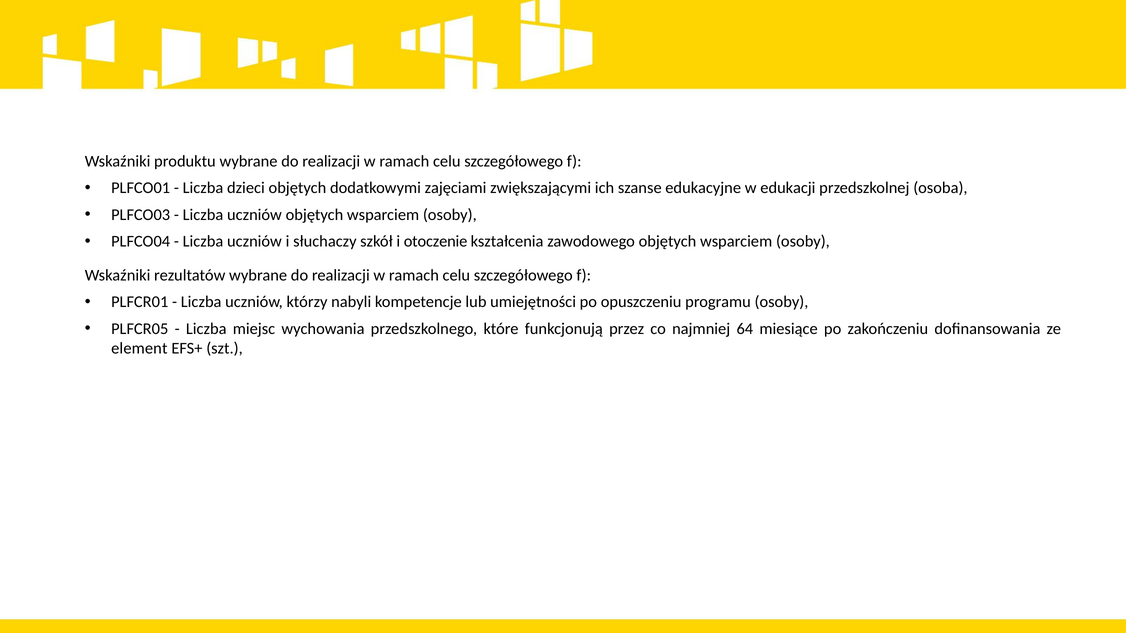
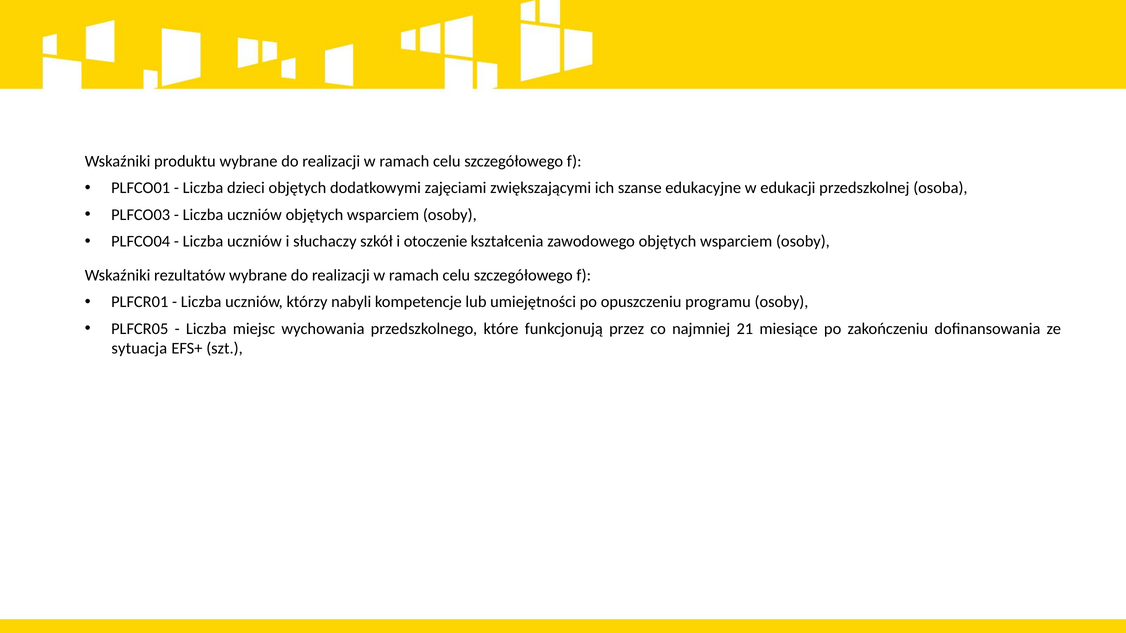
64: 64 -> 21
element: element -> sytuacja
